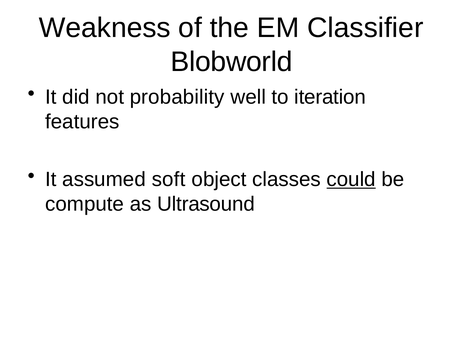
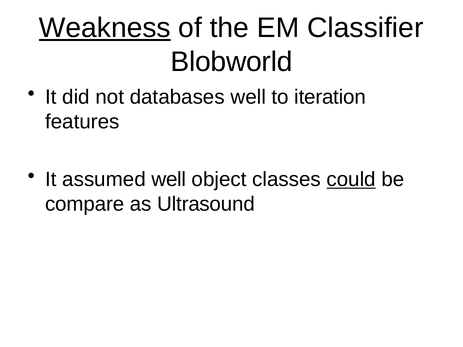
Weakness underline: none -> present
probability: probability -> databases
assumed soft: soft -> well
compute: compute -> compare
